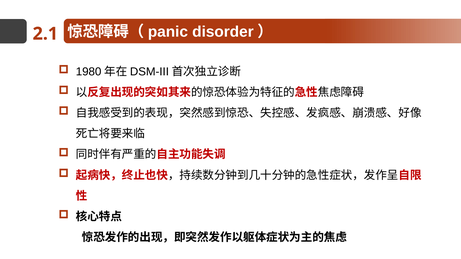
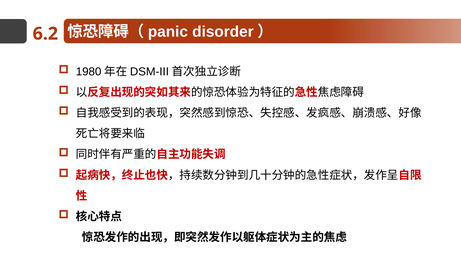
2.1: 2.1 -> 6.2
